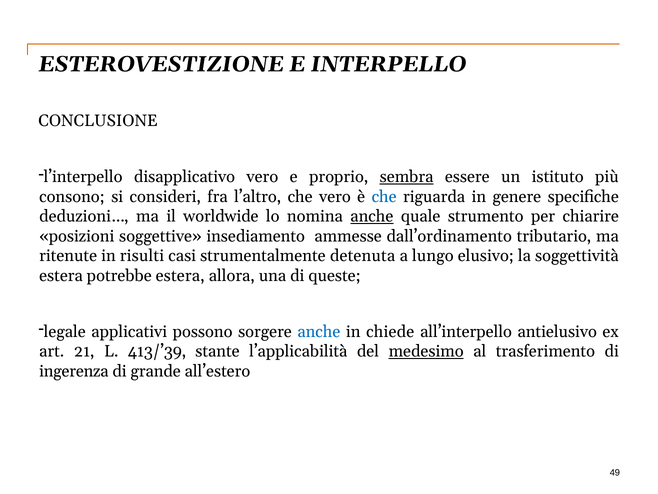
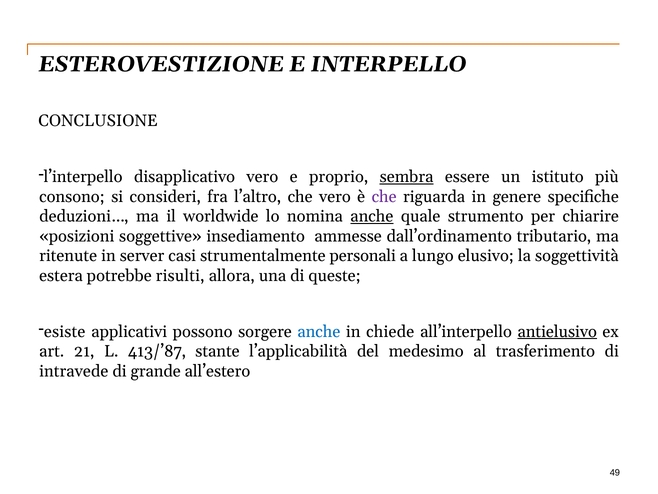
che at (384, 196) colour: blue -> purple
risulti: risulti -> server
detenuta: detenuta -> personali
potrebbe estera: estera -> risulti
legale: legale -> esiste
antielusivo underline: none -> present
413/’39: 413/’39 -> 413/’87
medesimo underline: present -> none
ingerenza: ingerenza -> intravede
